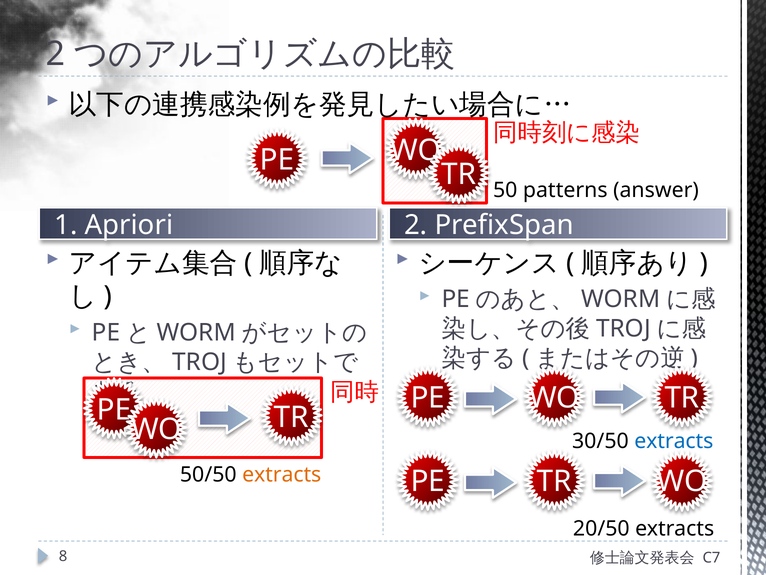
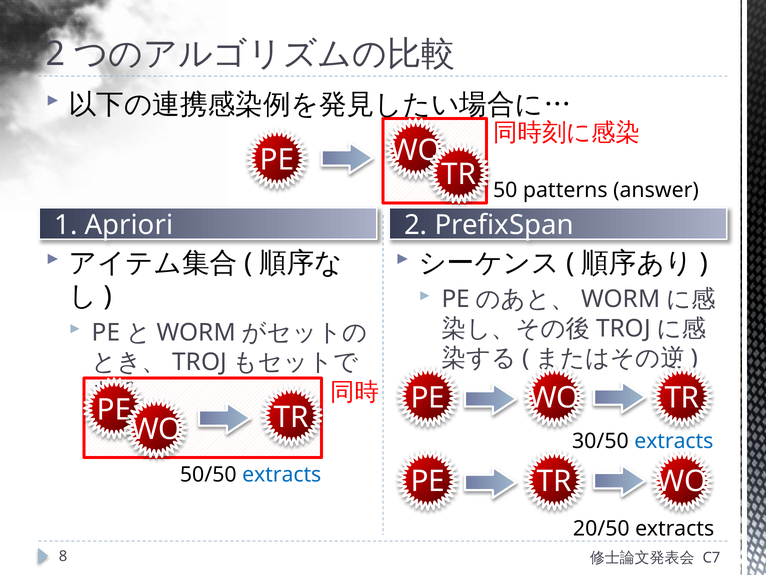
extracts at (282, 474) colour: orange -> blue
